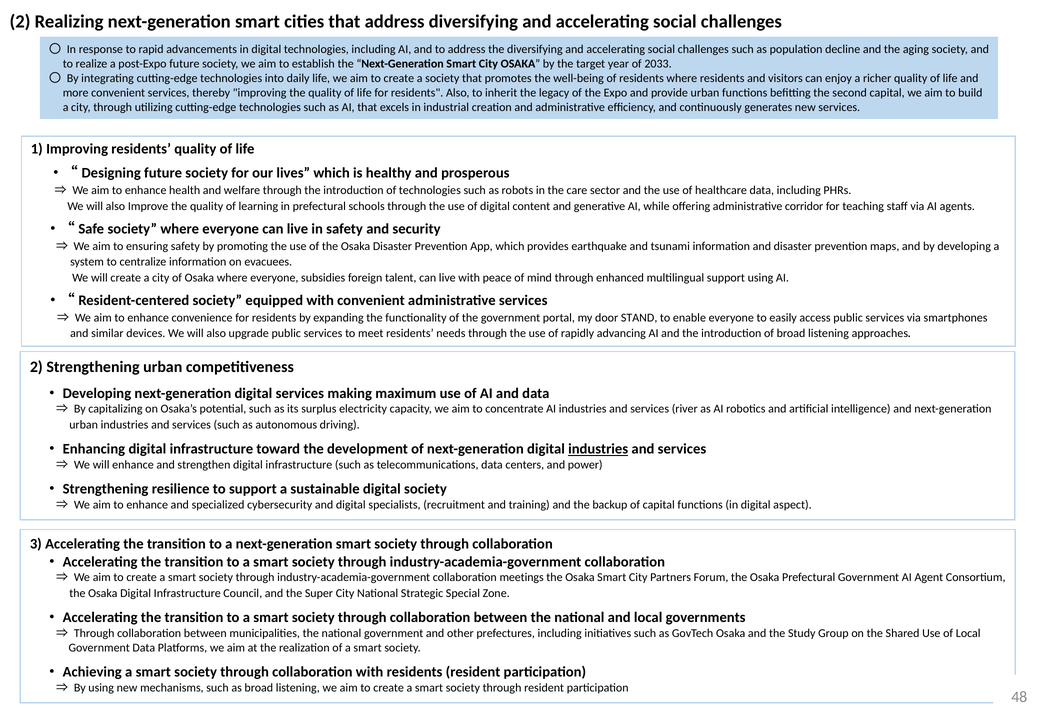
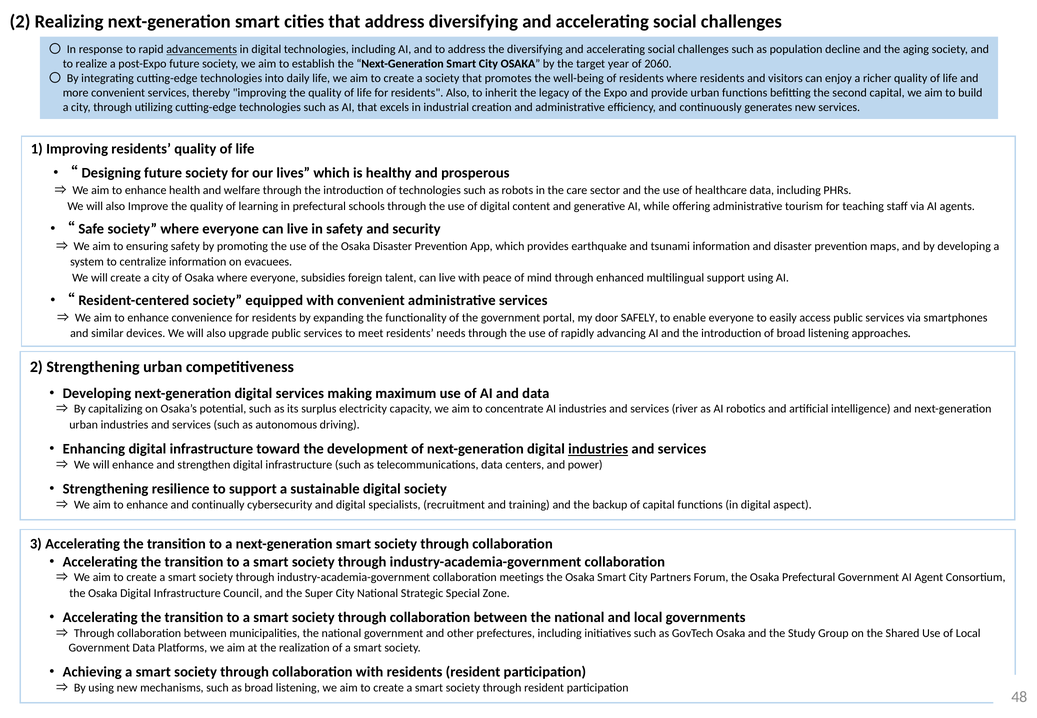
advancements underline: none -> present
2033: 2033 -> 2060
corridor: corridor -> tourism
STAND: STAND -> SAFELY
specialized: specialized -> continually
